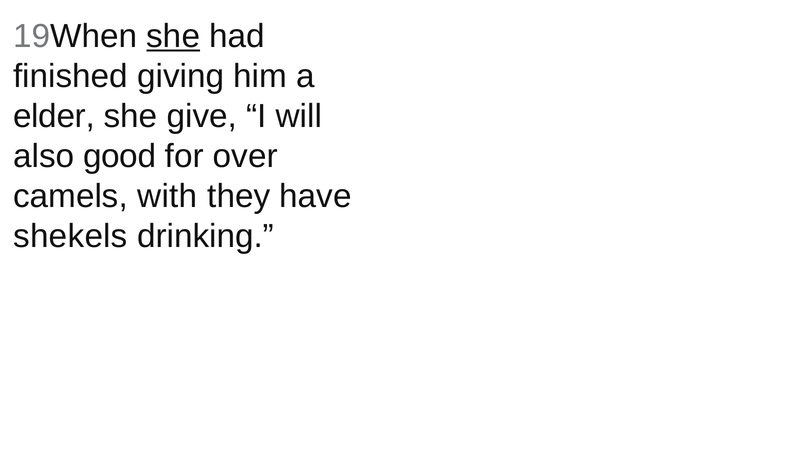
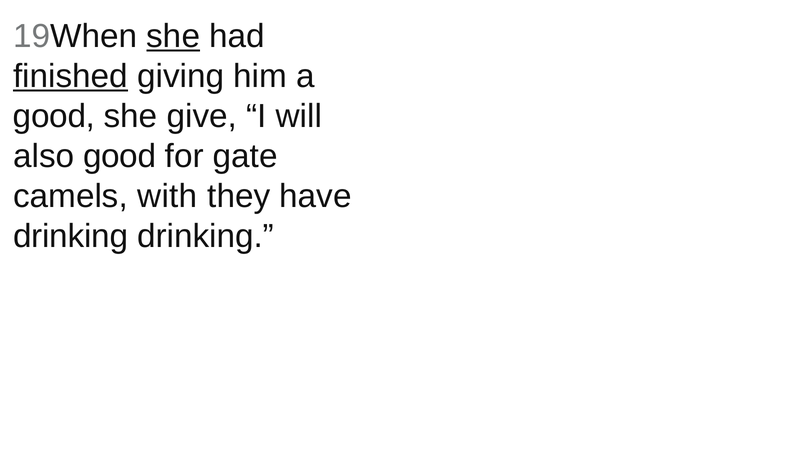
finished underline: none -> present
elder at (54, 116): elder -> good
over: over -> gate
shekels at (70, 236): shekels -> drinking
